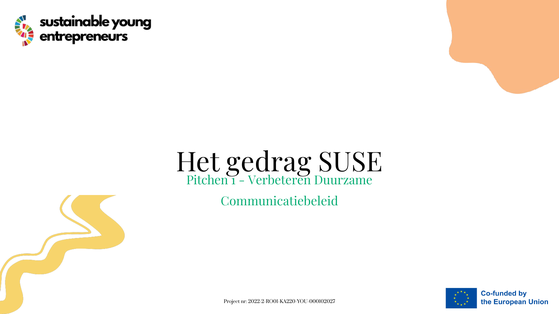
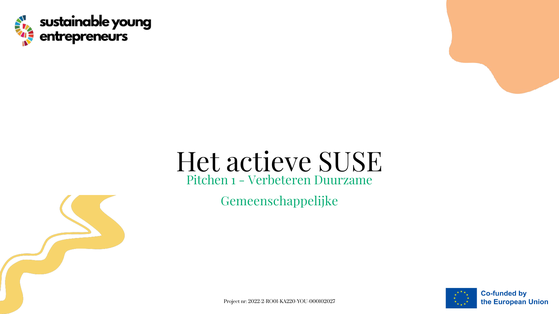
gedrag: gedrag -> actieve
Communicatiebeleid: Communicatiebeleid -> Gemeenschappelijke
